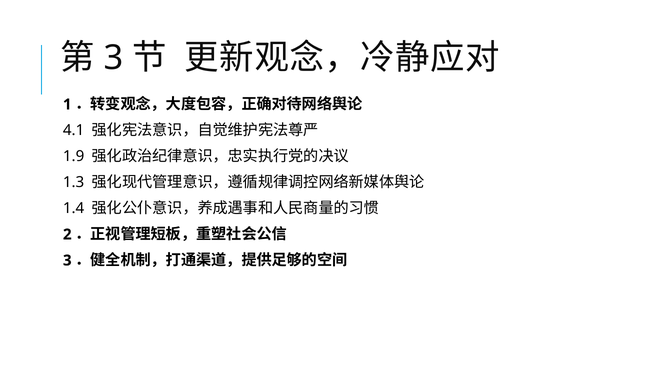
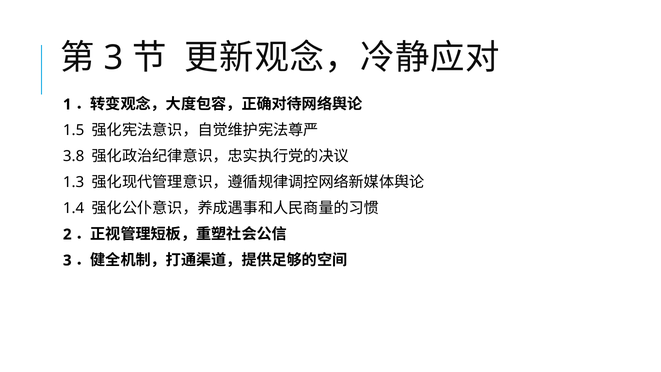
4.1: 4.1 -> 1.5
1.9: 1.9 -> 3.8
